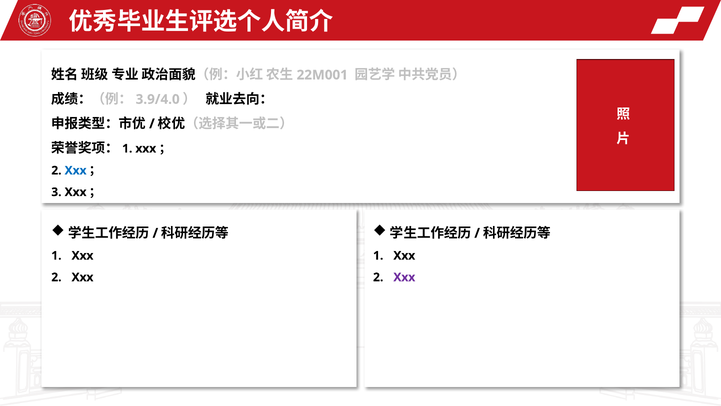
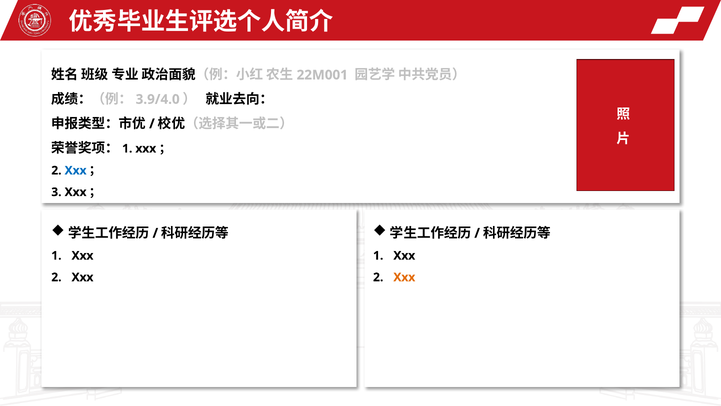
Xxx at (404, 277) colour: purple -> orange
